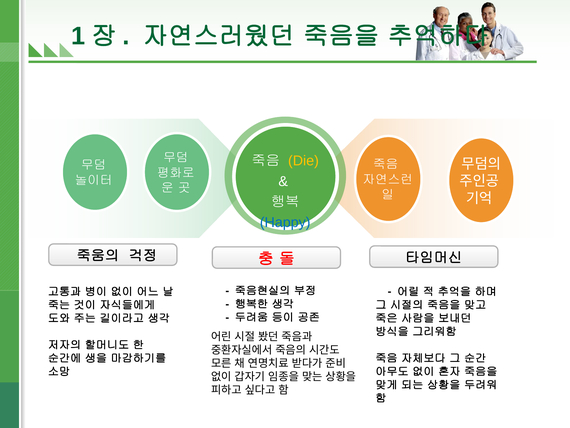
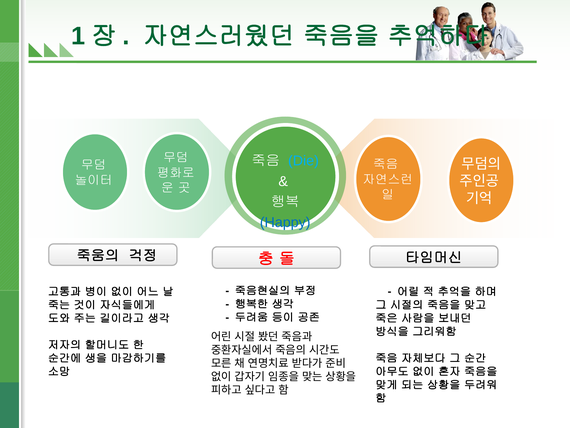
Die colour: yellow -> light blue
